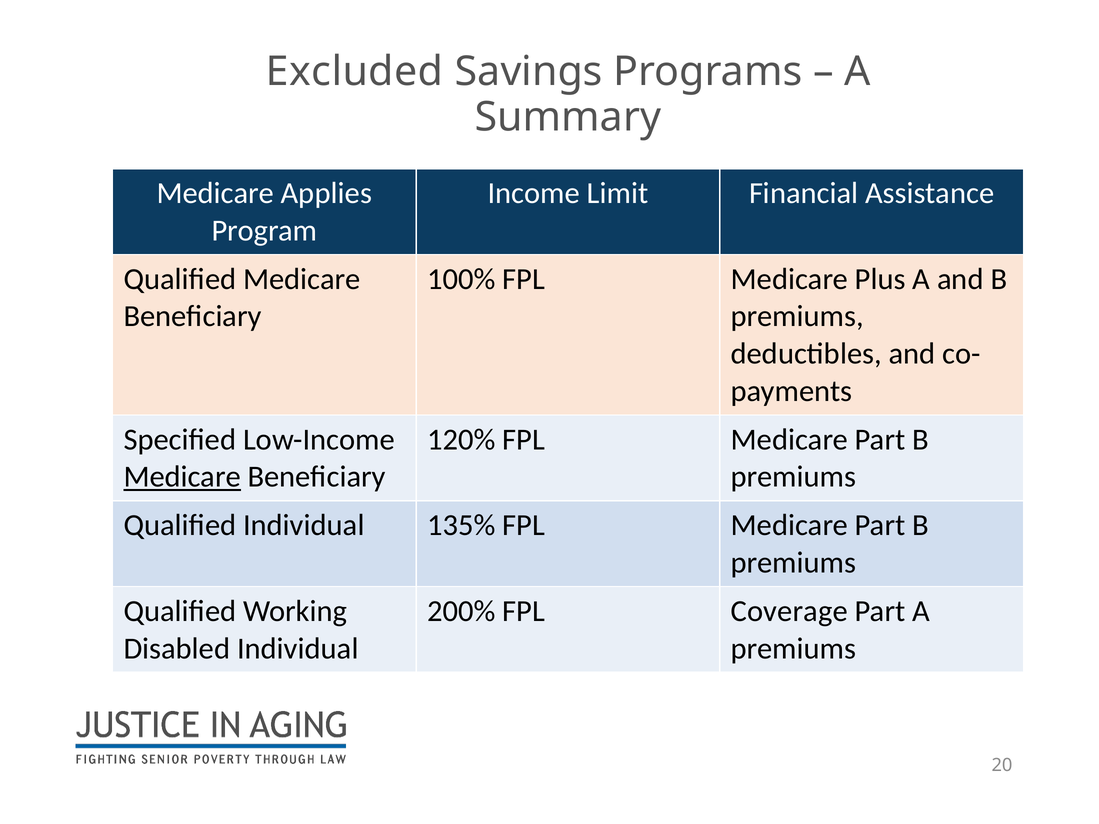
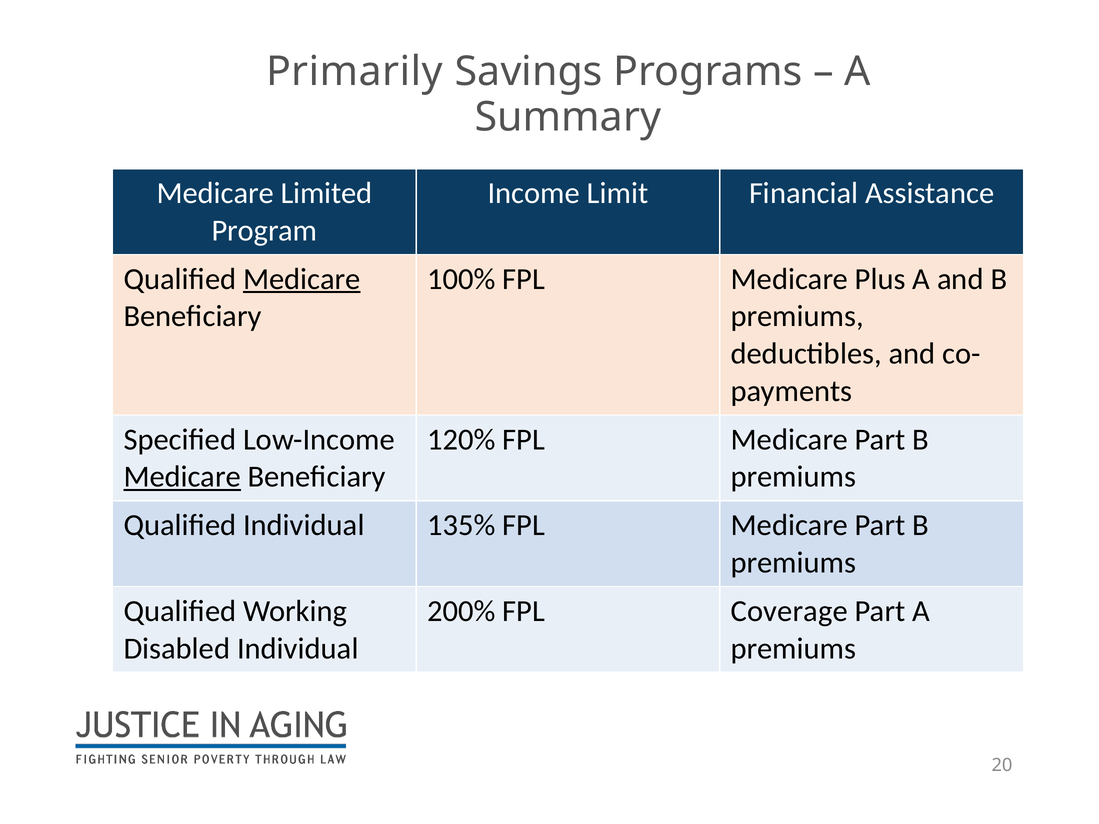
Excluded: Excluded -> Primarily
Applies: Applies -> Limited
Medicare at (302, 279) underline: none -> present
